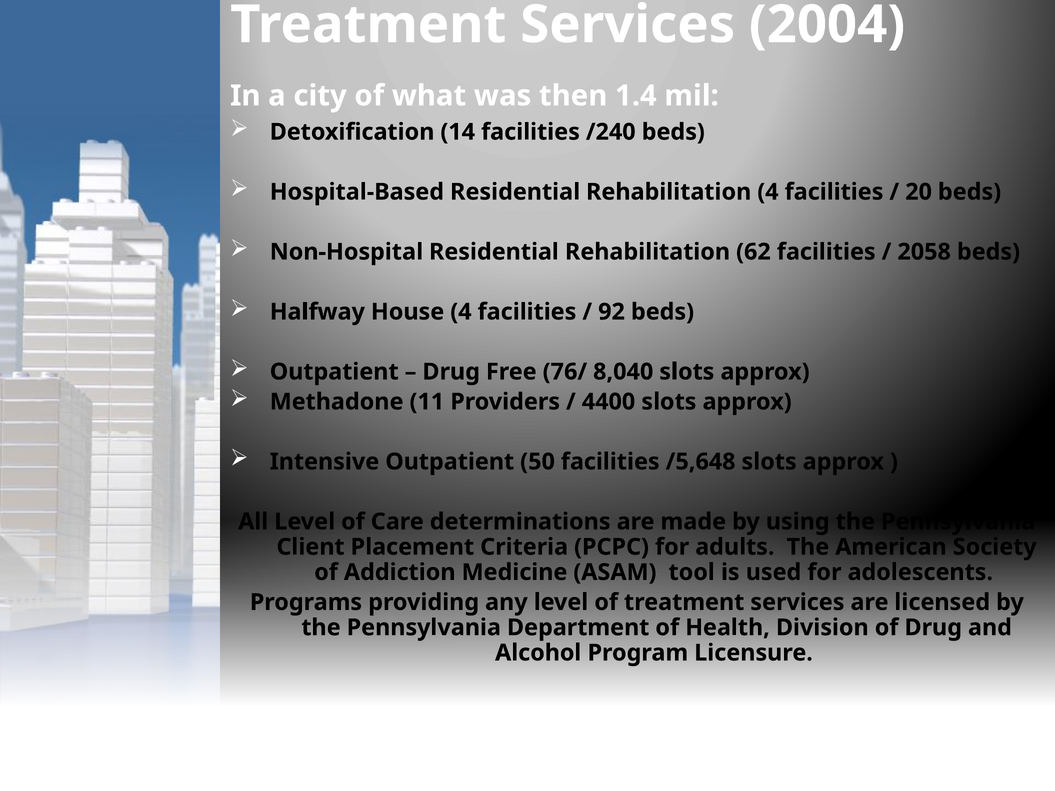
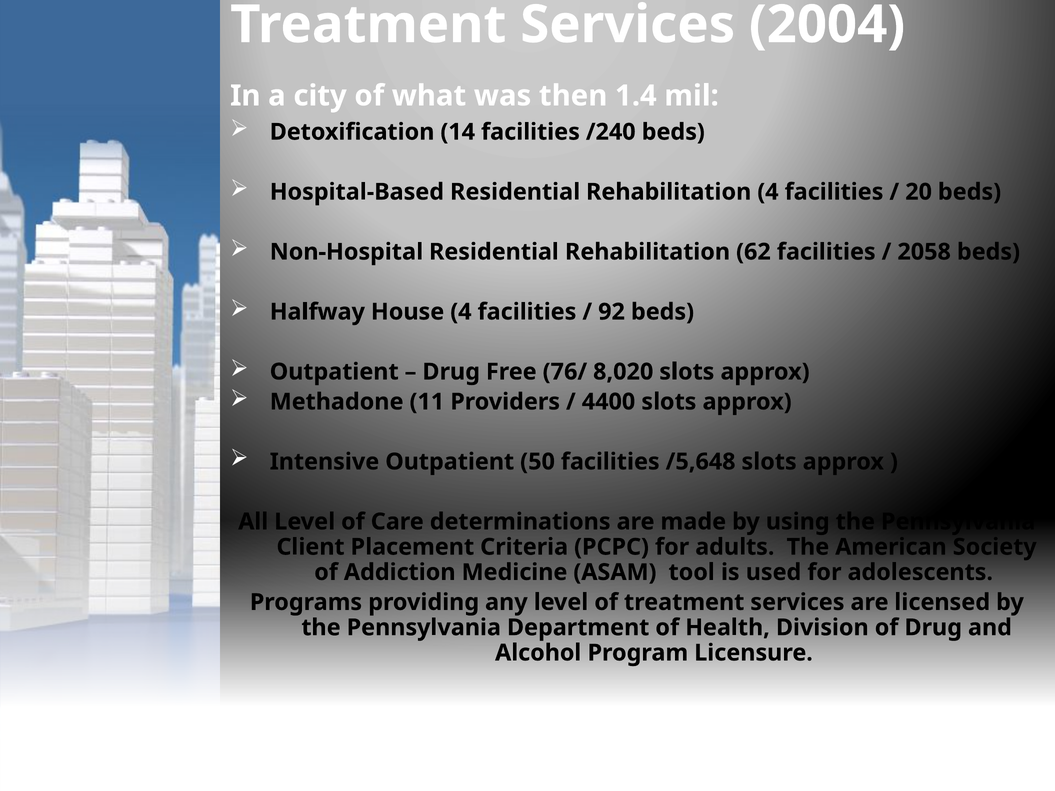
8,040: 8,040 -> 8,020
